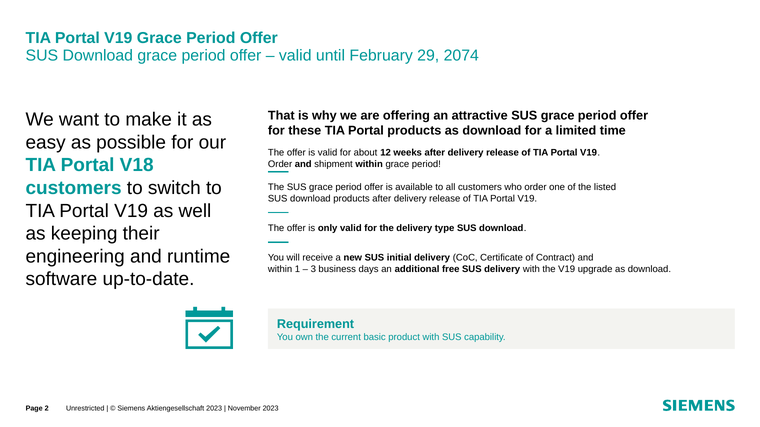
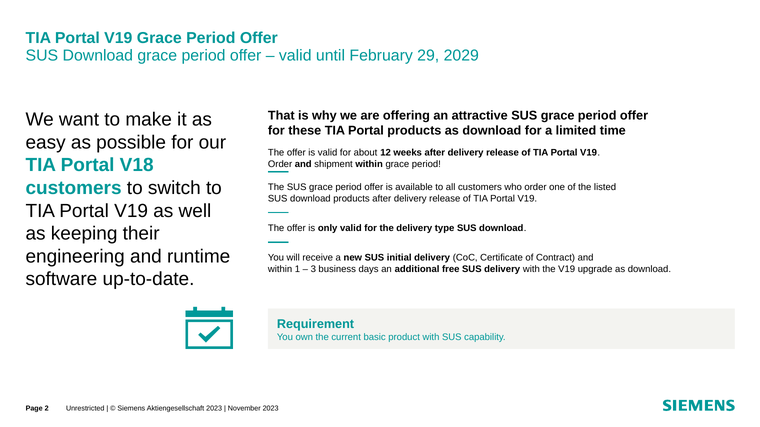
2074: 2074 -> 2029
